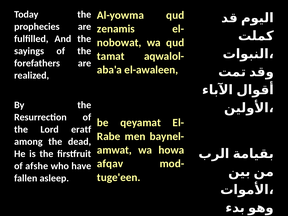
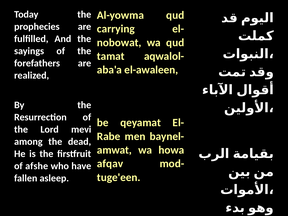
zenamis: zenamis -> carrying
eratf: eratf -> mevi
